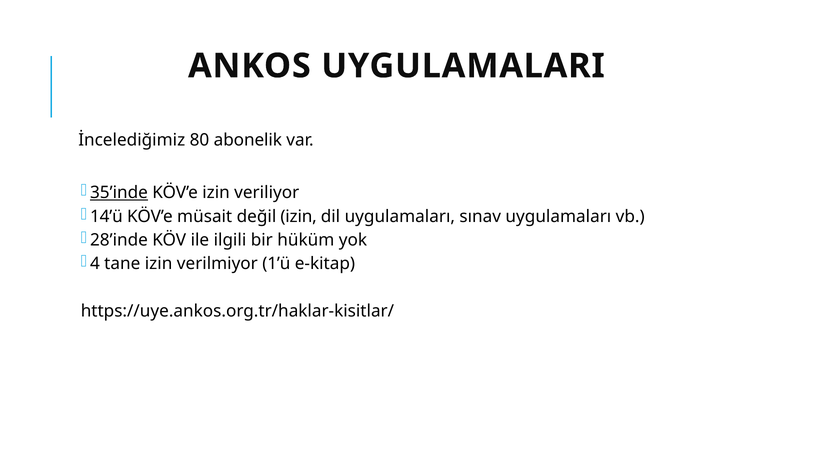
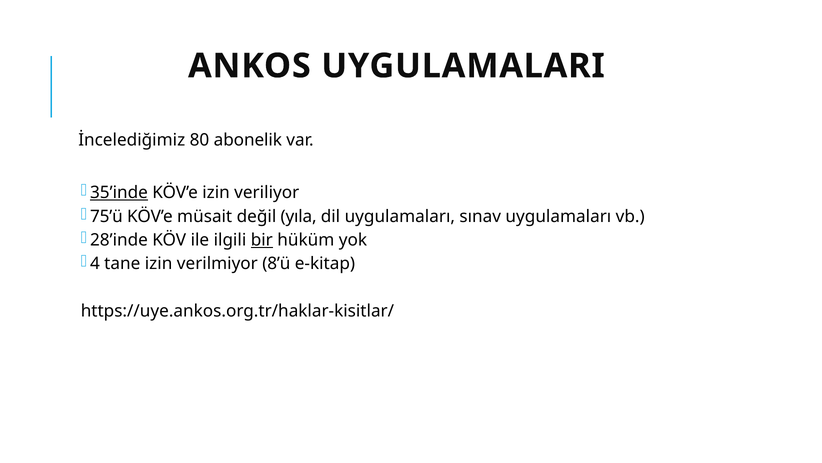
14’ü: 14’ü -> 75’ü
değil izin: izin -> yıla
bir underline: none -> present
1’ü: 1’ü -> 8’ü
